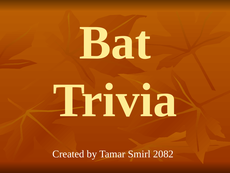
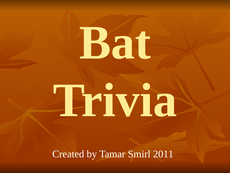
2082: 2082 -> 2011
